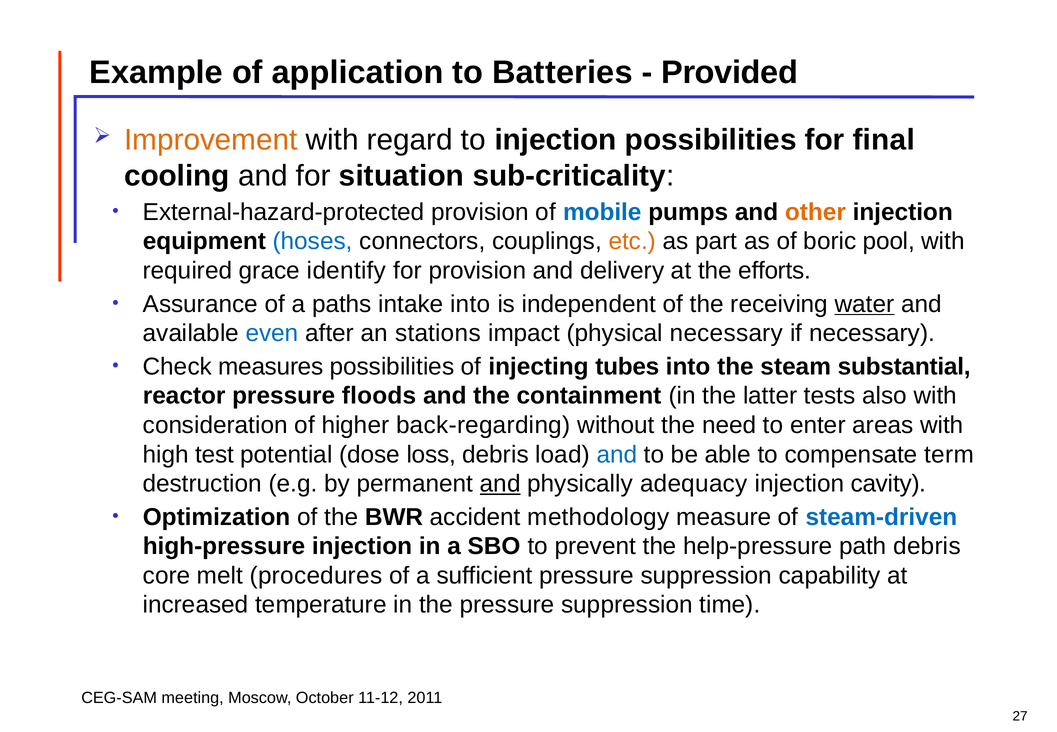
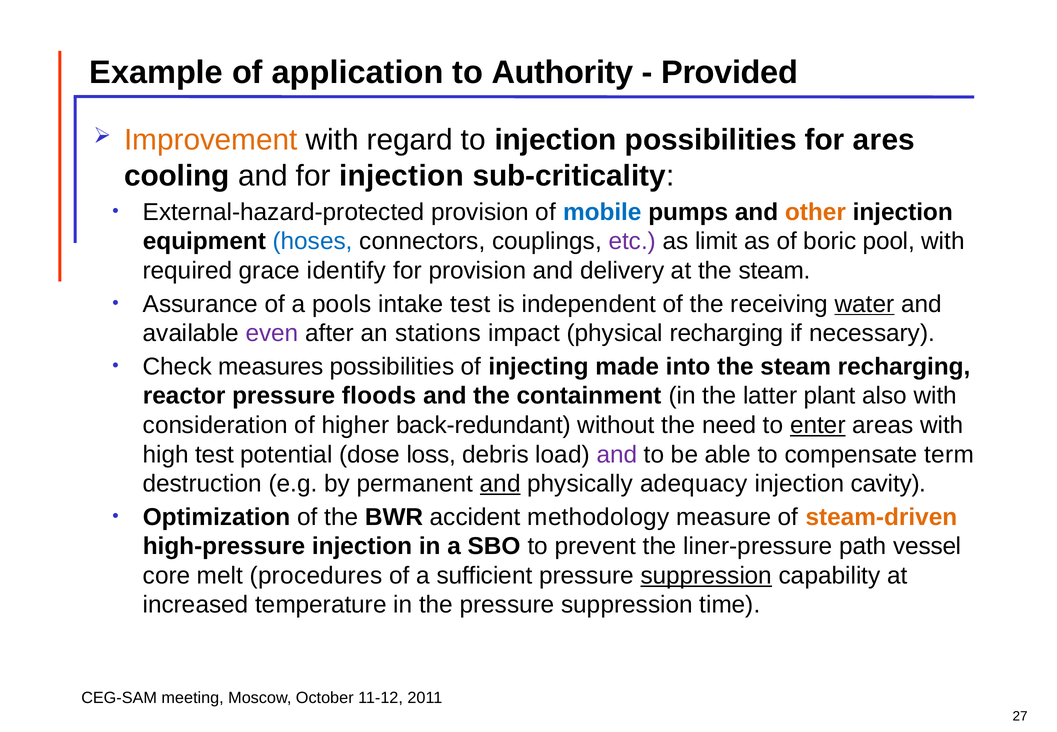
Batteries: Batteries -> Authority
final: final -> ares
for situation: situation -> injection
etc colour: orange -> purple
part: part -> limit
at the efforts: efforts -> steam
paths: paths -> pools
intake into: into -> test
even colour: blue -> purple
physical necessary: necessary -> recharging
tubes: tubes -> made
steam substantial: substantial -> recharging
tests: tests -> plant
back-regarding: back-regarding -> back-redundant
enter underline: none -> present
and at (617, 454) colour: blue -> purple
steam-driven colour: blue -> orange
help-pressure: help-pressure -> liner-pressure
path debris: debris -> vessel
suppression at (706, 575) underline: none -> present
